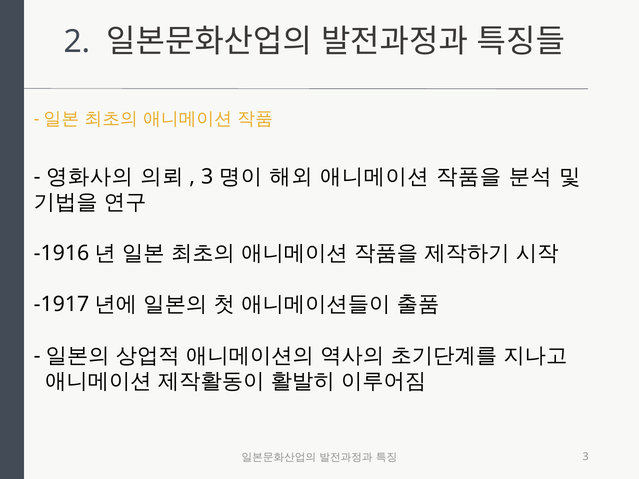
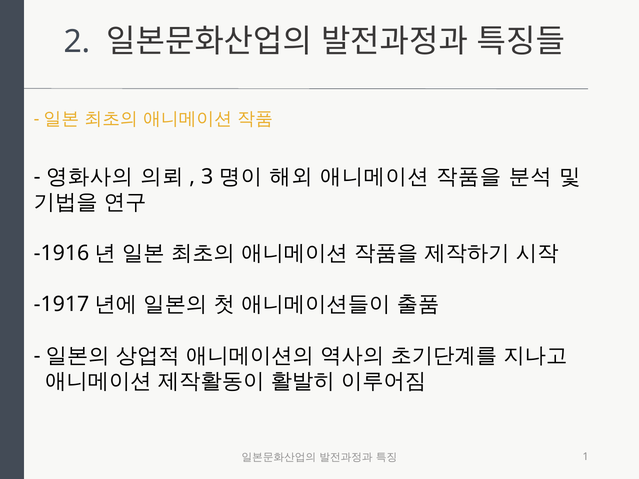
3 at (586, 457): 3 -> 1
